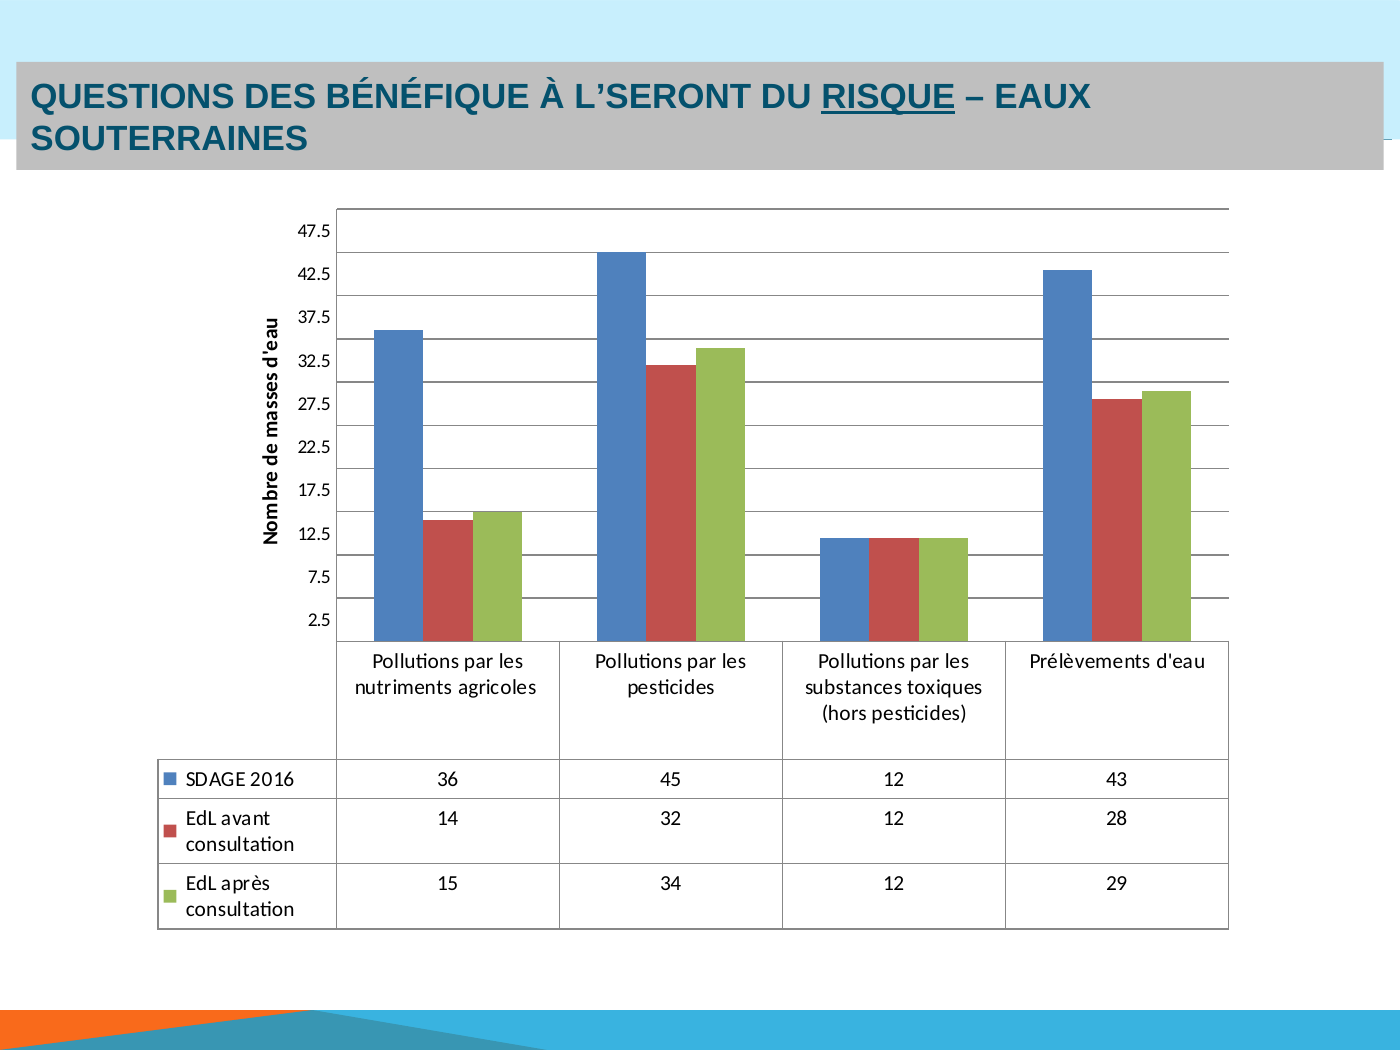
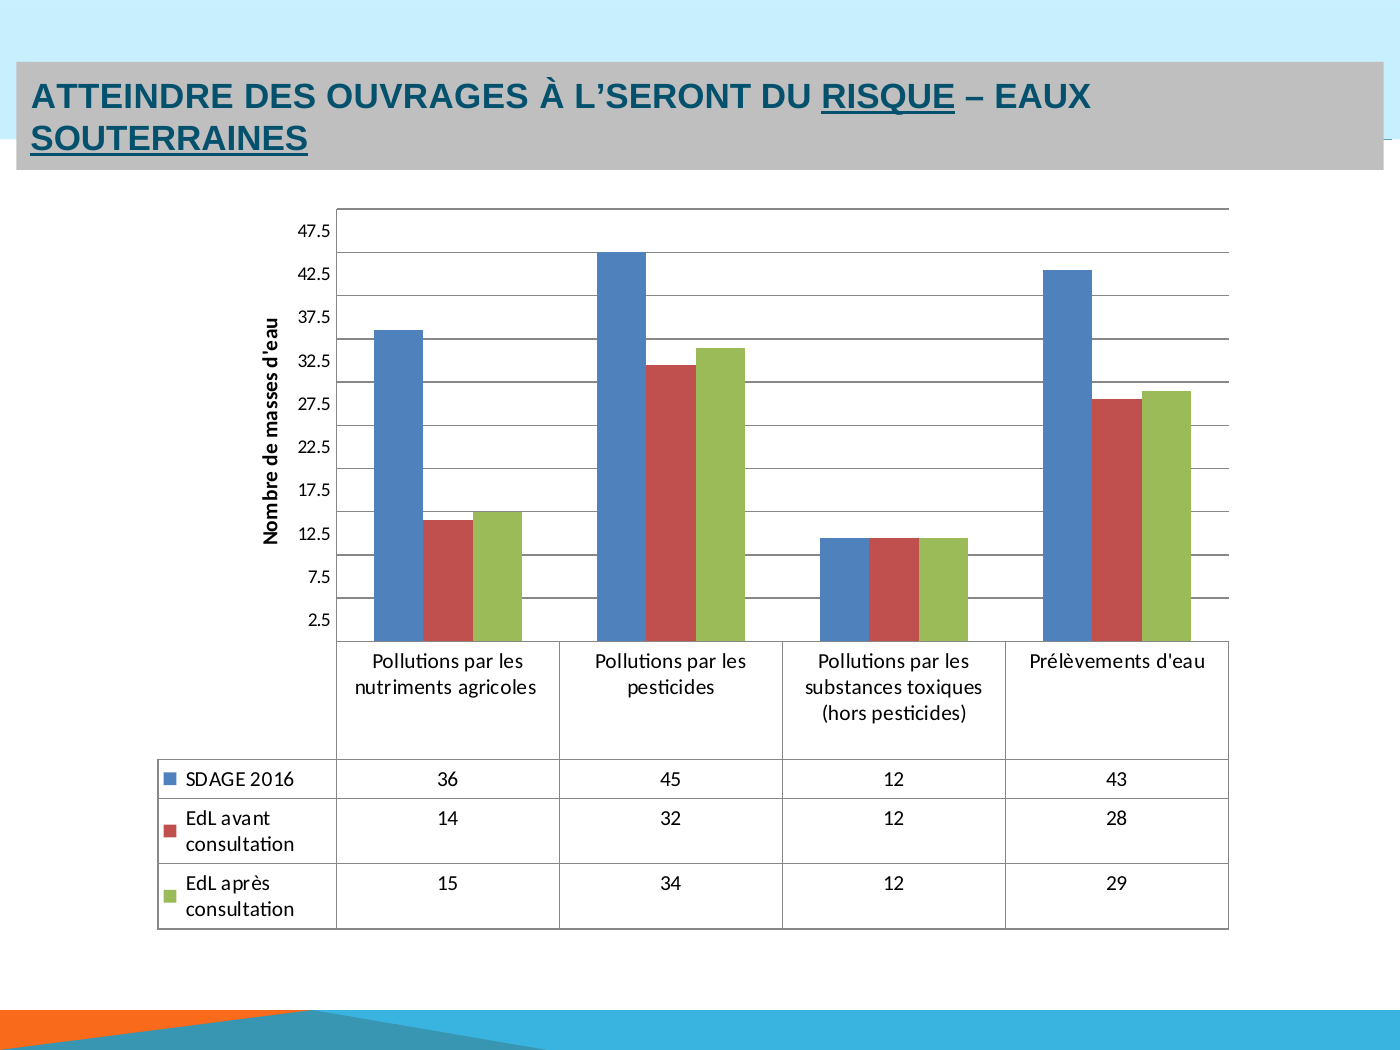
QUESTIONS: QUESTIONS -> ATTEINDRE
BÉNÉFIQUE: BÉNÉFIQUE -> OUVRAGES
SOUTERRAINES underline: none -> present
